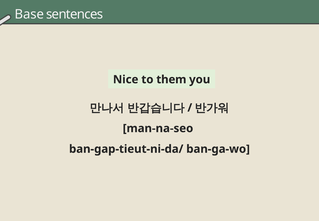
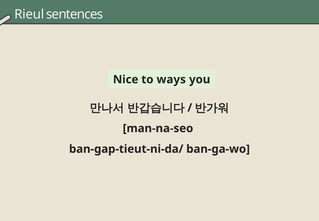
Base: Base -> Rieul
them: them -> ways
